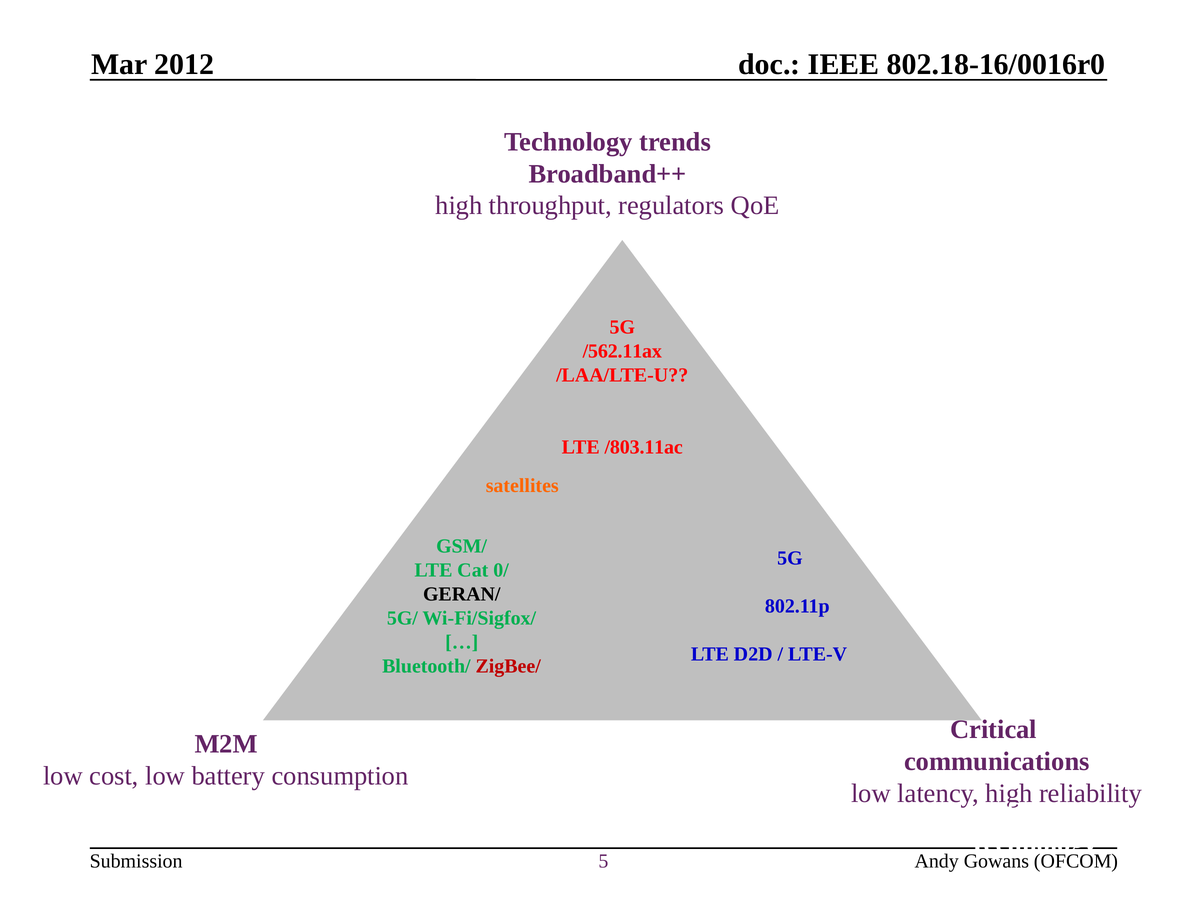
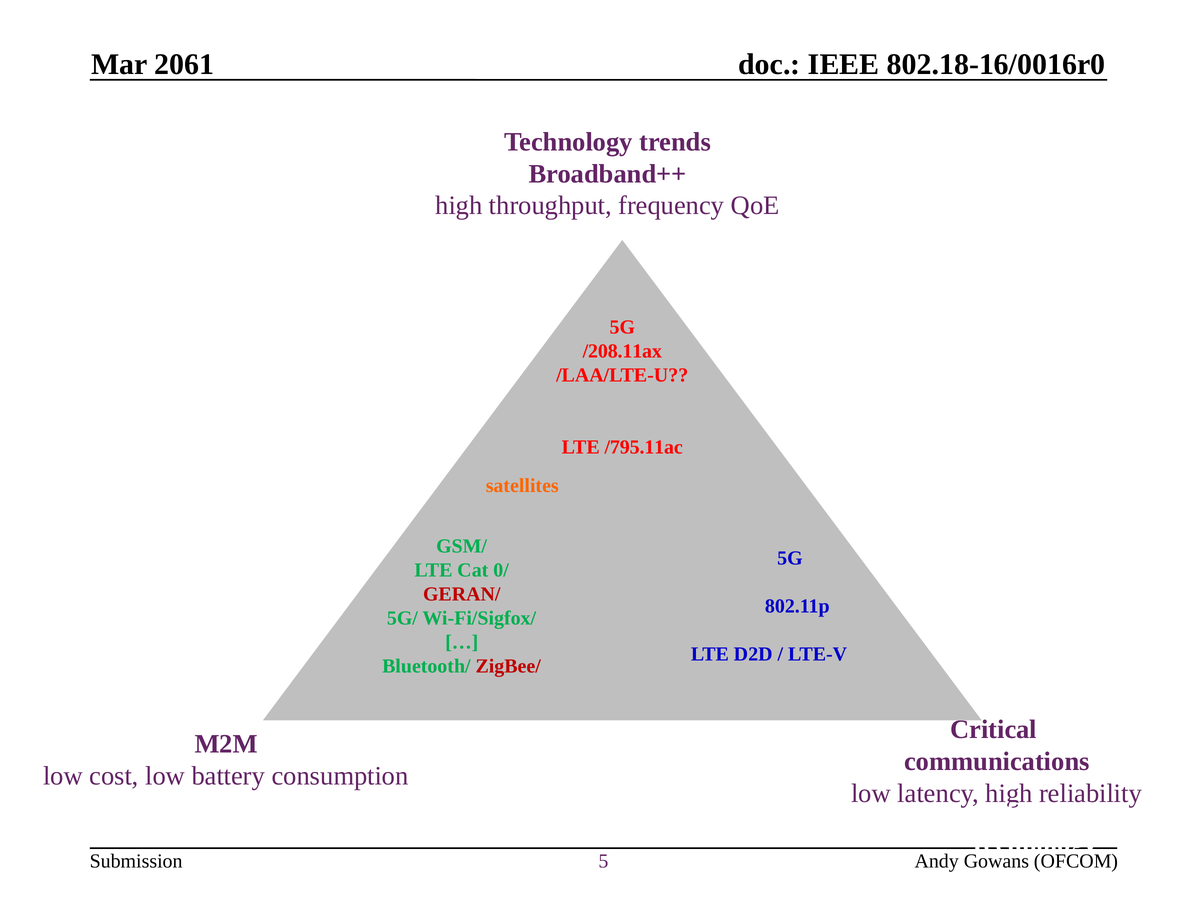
2012: 2012 -> 2061
regulators: regulators -> frequency
/562.11ax: /562.11ax -> /208.11ax
/803.11ac: /803.11ac -> /795.11ac
GERAN/ colour: black -> red
